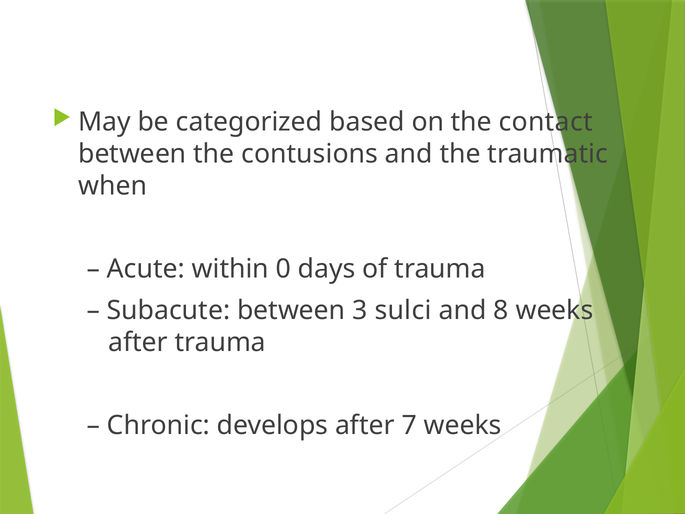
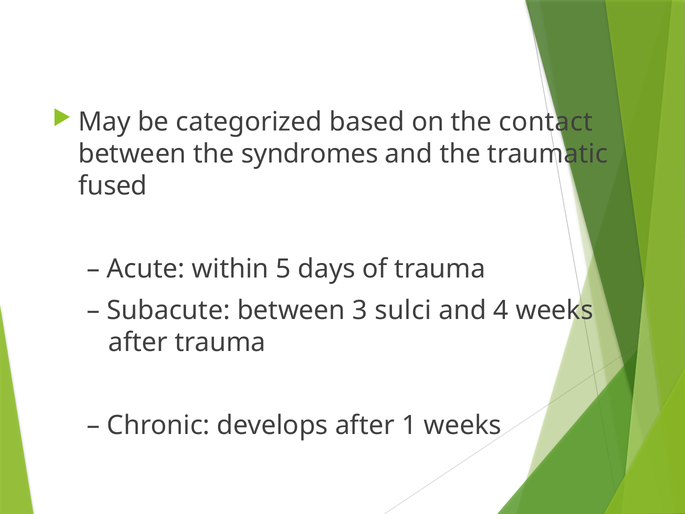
contusions: contusions -> syndromes
when: when -> fused
0: 0 -> 5
8: 8 -> 4
7: 7 -> 1
